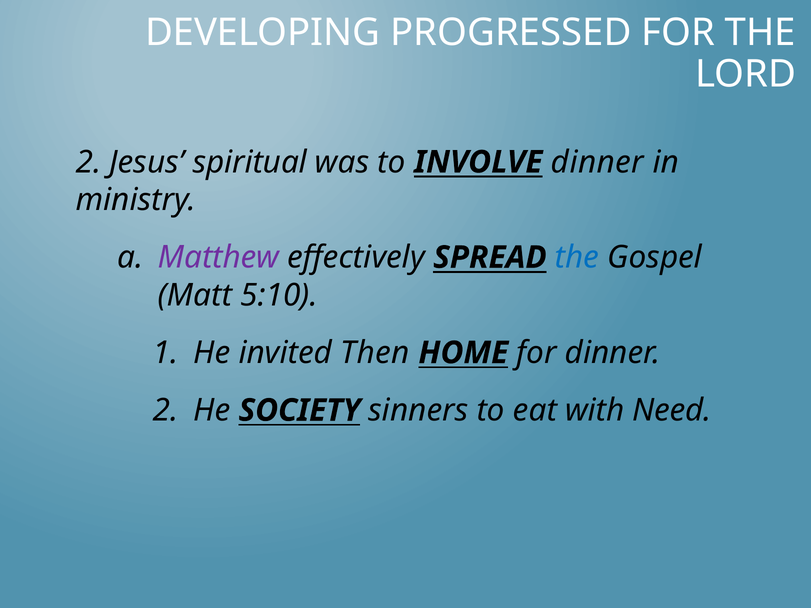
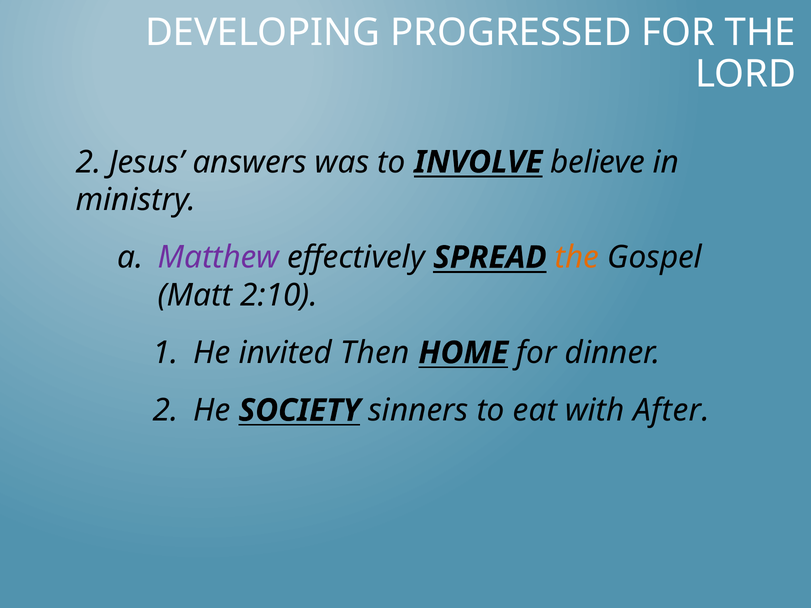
spiritual: spiritual -> answers
INVOLVE dinner: dinner -> believe
the at (577, 258) colour: blue -> orange
5:10: 5:10 -> 2:10
Need: Need -> After
